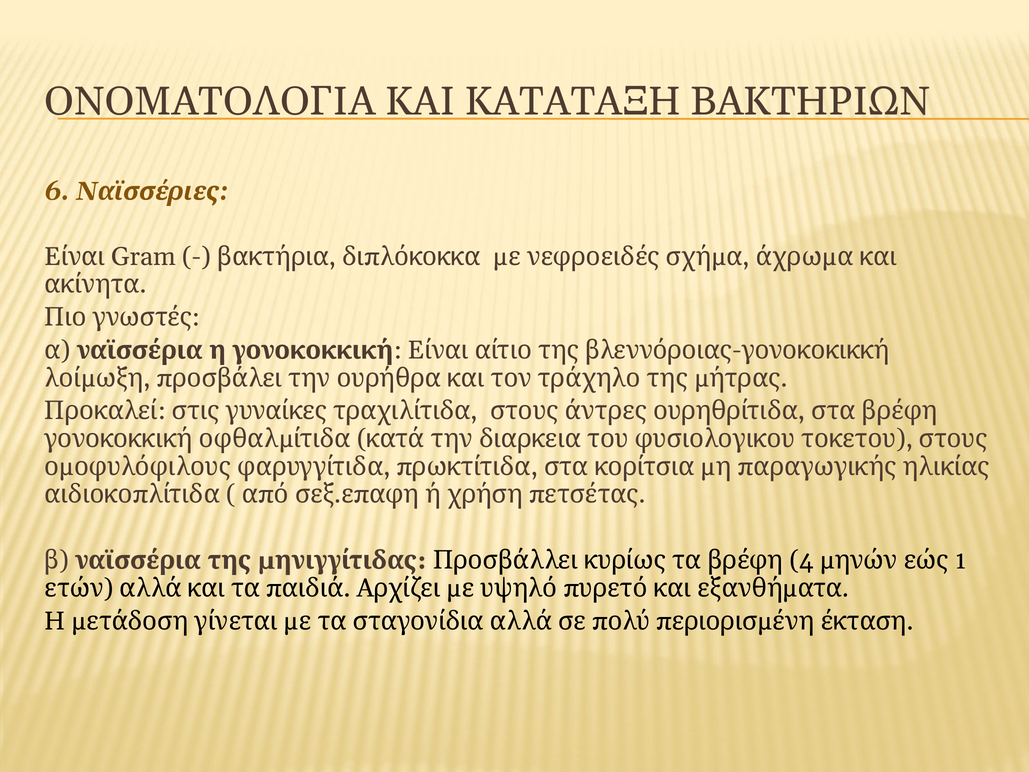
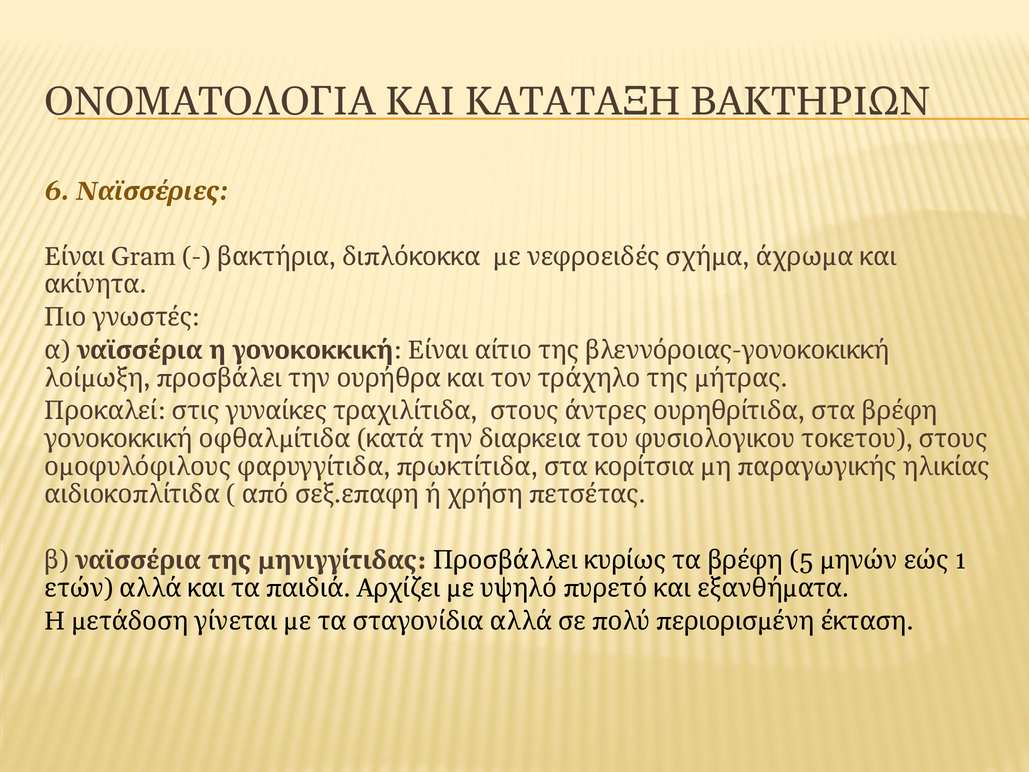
4: 4 -> 5
